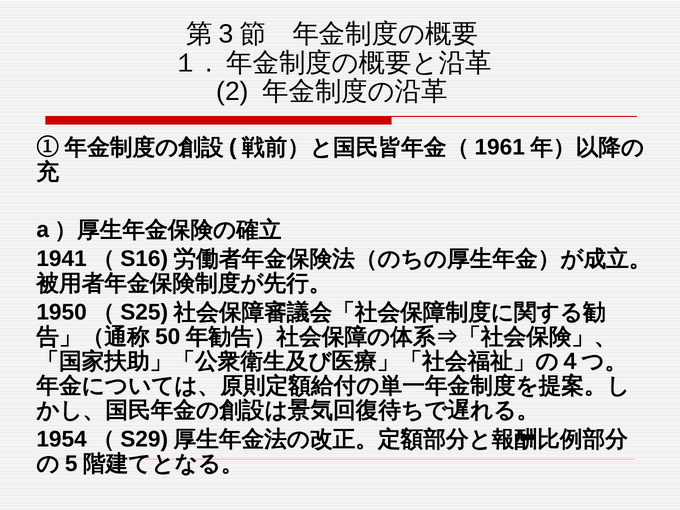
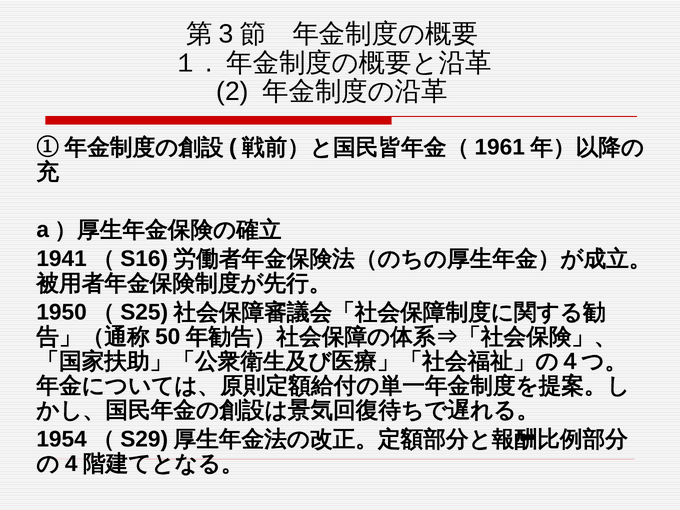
5: 5 -> 4
